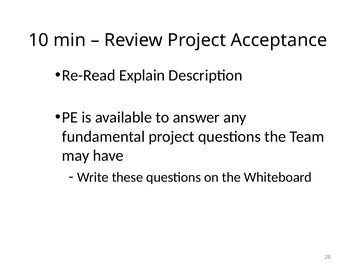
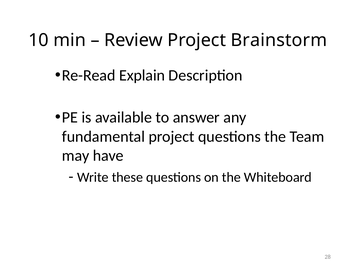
Acceptance: Acceptance -> Brainstorm
